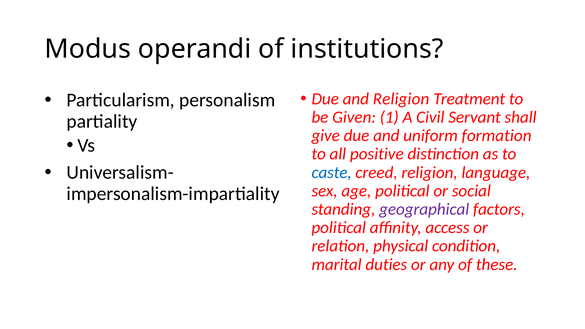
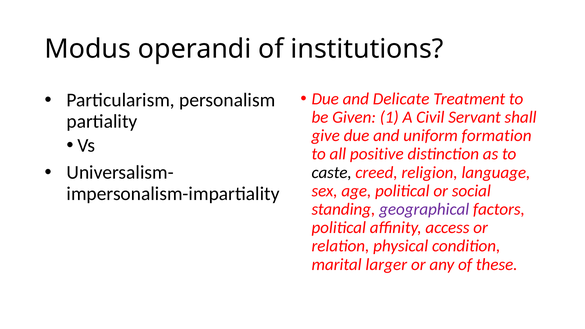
and Religion: Religion -> Delicate
caste colour: blue -> black
duties: duties -> larger
